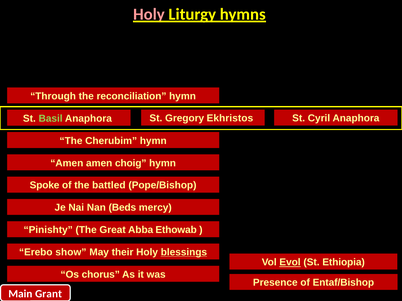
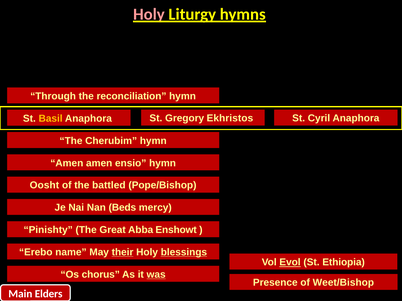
Basil colour: light green -> yellow
choig: choig -> ensio
Spoke: Spoke -> Oosht
Ethowab: Ethowab -> Enshowt
show: show -> name
their underline: none -> present
was underline: none -> present
Entaf/Bishop: Entaf/Bishop -> Weet/Bishop
Grant: Grant -> Elders
